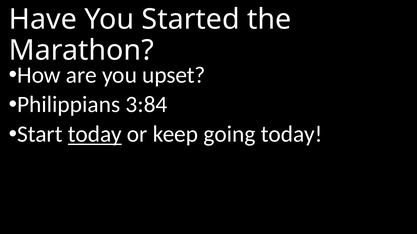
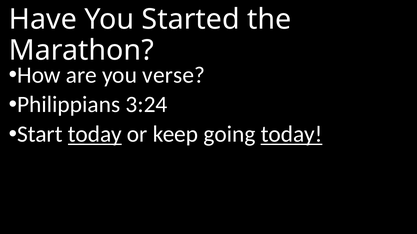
upset: upset -> verse
3:84: 3:84 -> 3:24
today at (292, 135) underline: none -> present
